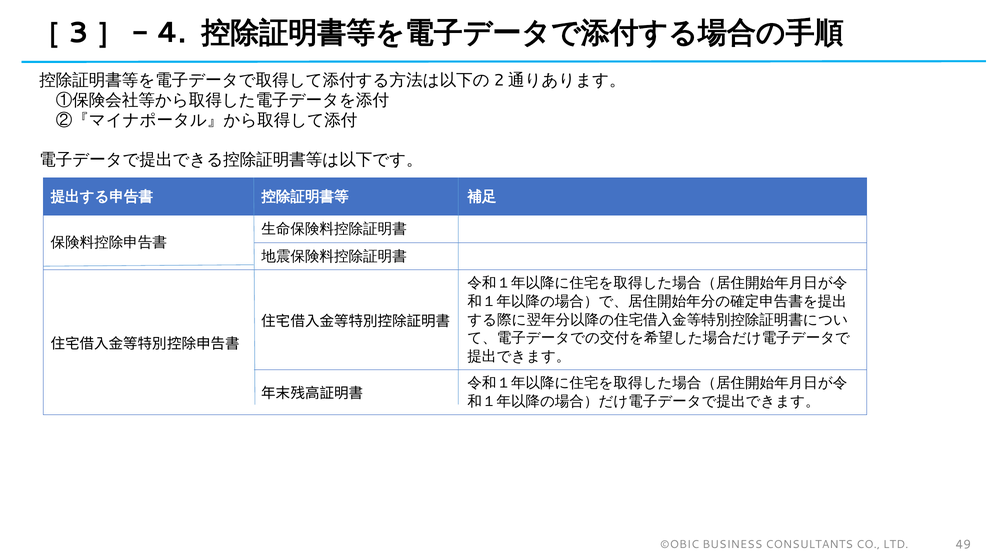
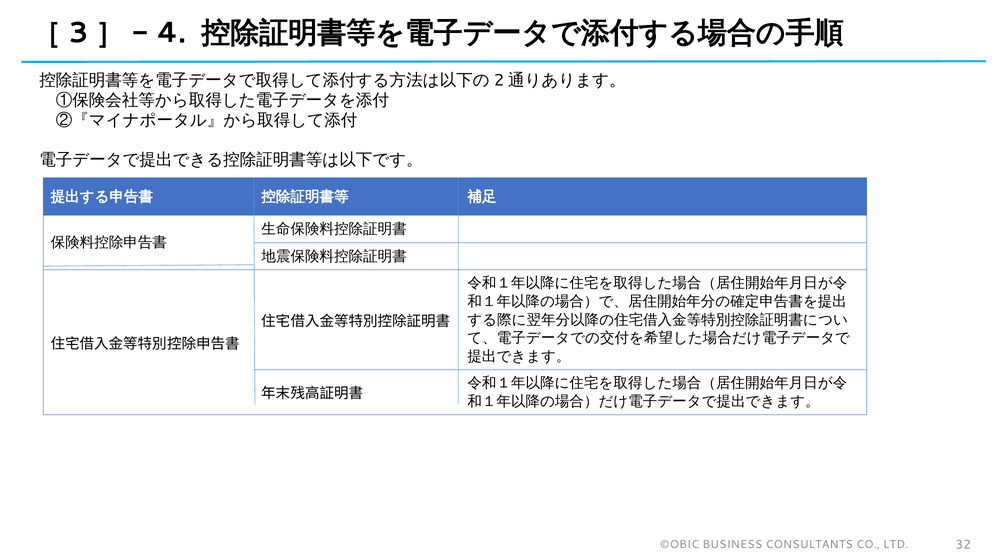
49: 49 -> 32
